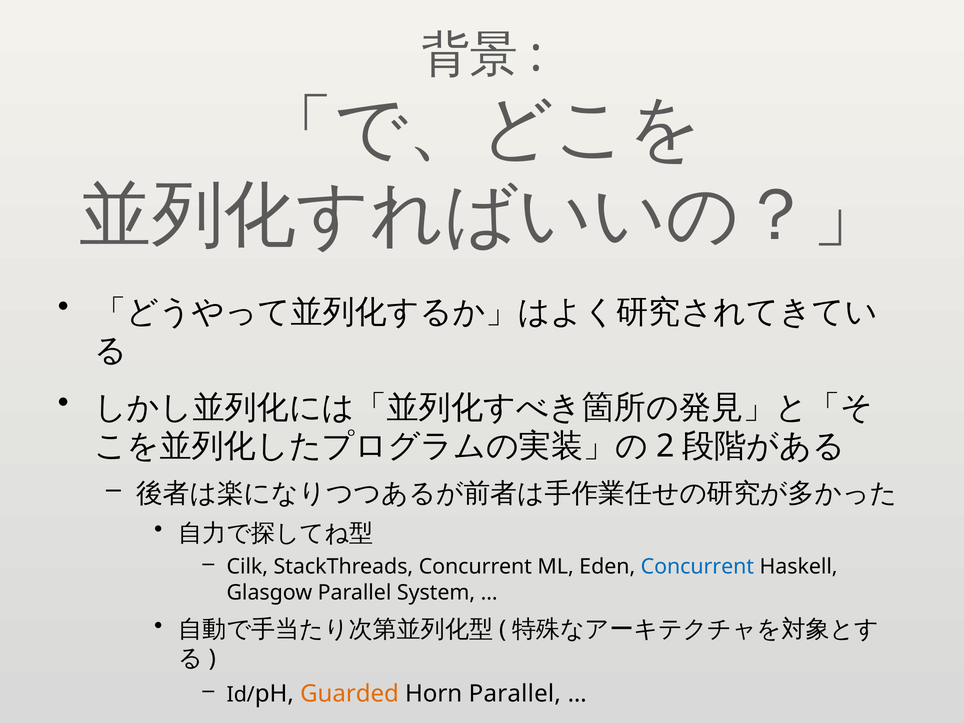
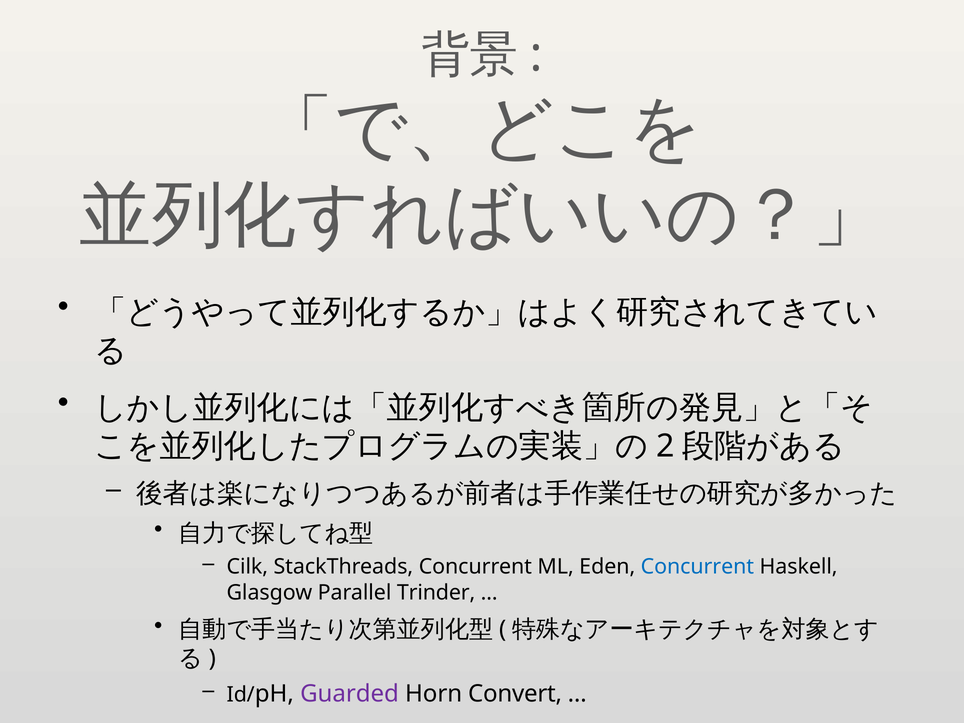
System: System -> Trinder
Guarded colour: orange -> purple
Horn Parallel: Parallel -> Convert
